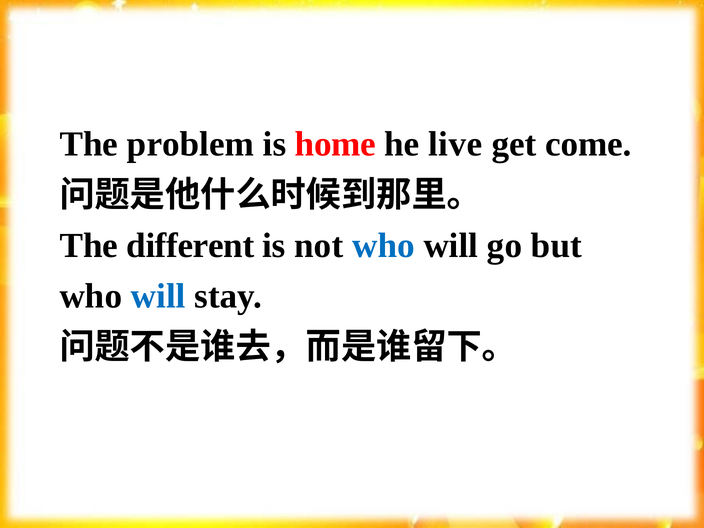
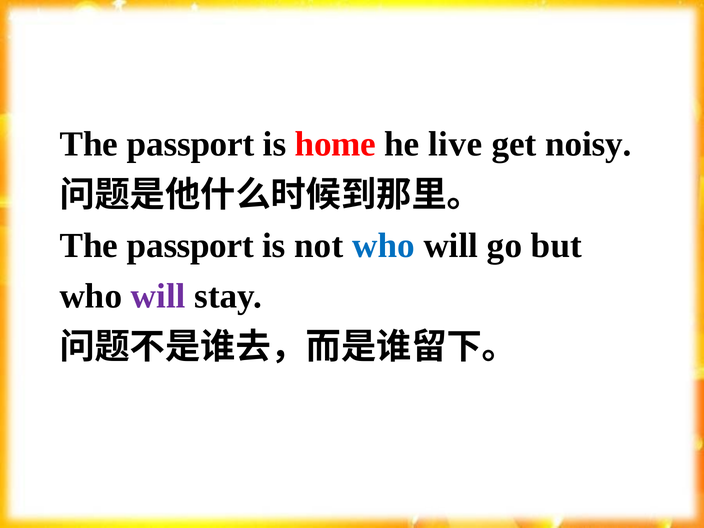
problem at (190, 144): problem -> passport
come: come -> noisy
different at (190, 246): different -> passport
will at (158, 296) colour: blue -> purple
